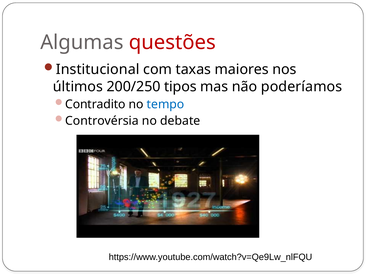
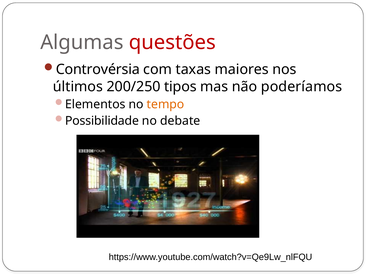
Institucional: Institucional -> Controvérsia
Contradito: Contradito -> Elementos
tempo colour: blue -> orange
Controvérsia: Controvérsia -> Possibilidade
